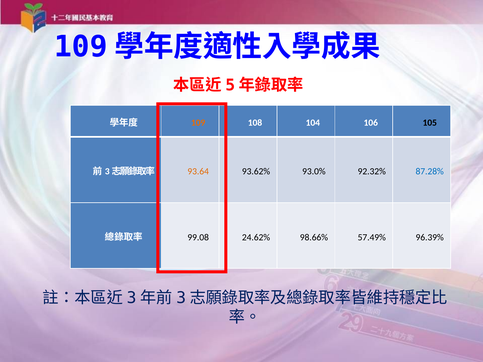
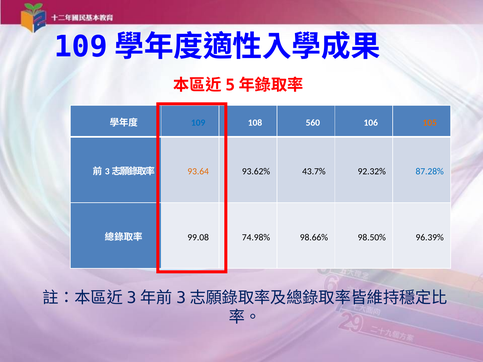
109 at (198, 123) colour: orange -> blue
104: 104 -> 560
105 colour: black -> orange
93.0%: 93.0% -> 43.7%
24.62%: 24.62% -> 74.98%
57.49%: 57.49% -> 98.50%
